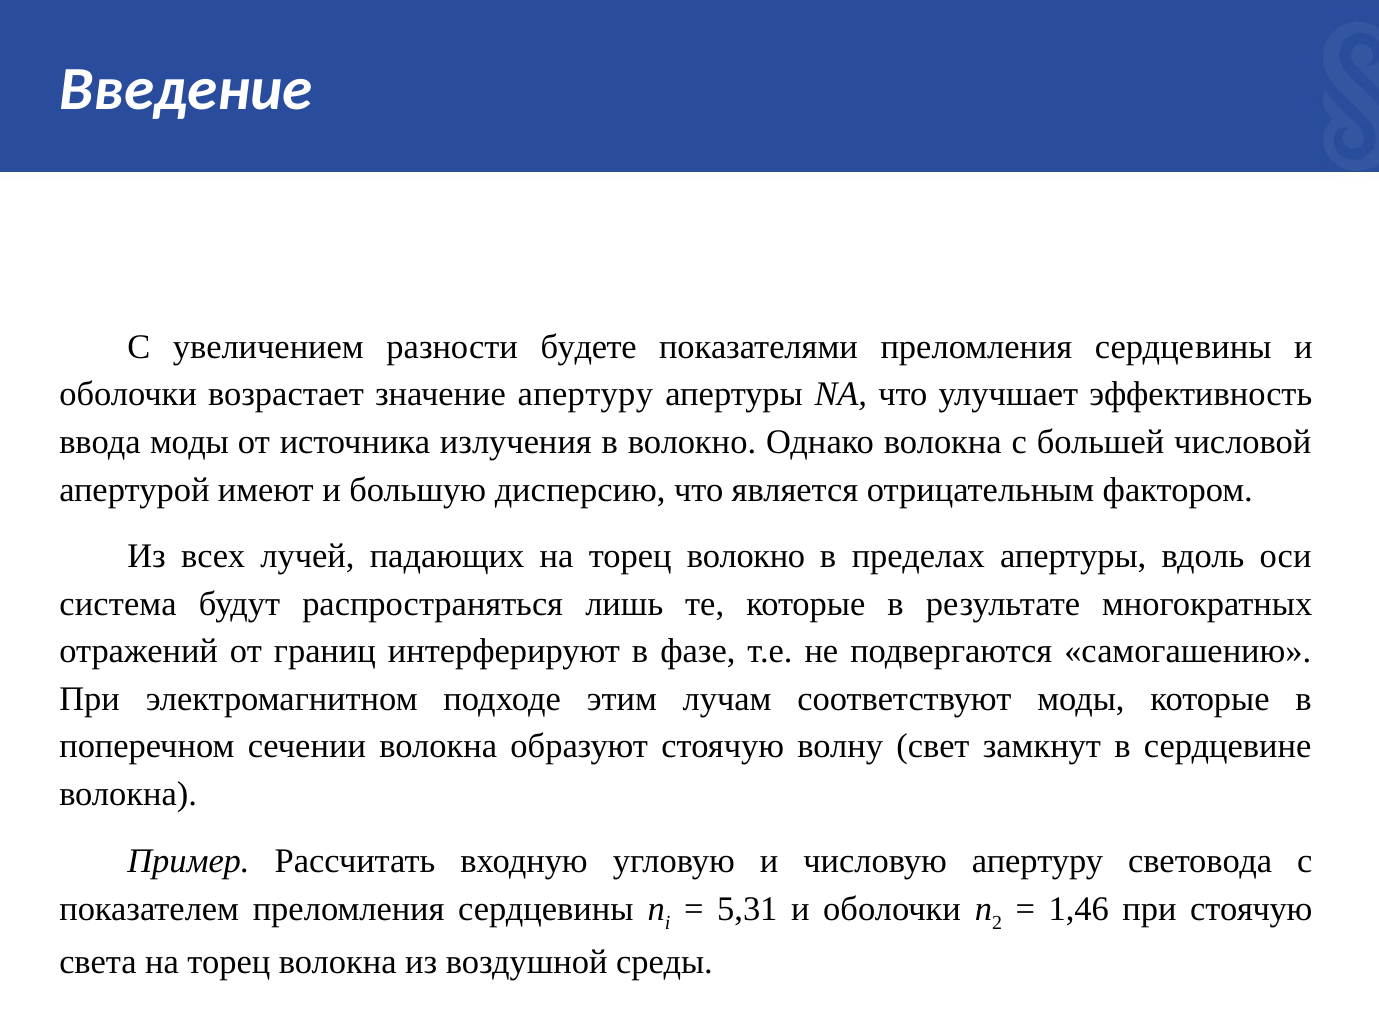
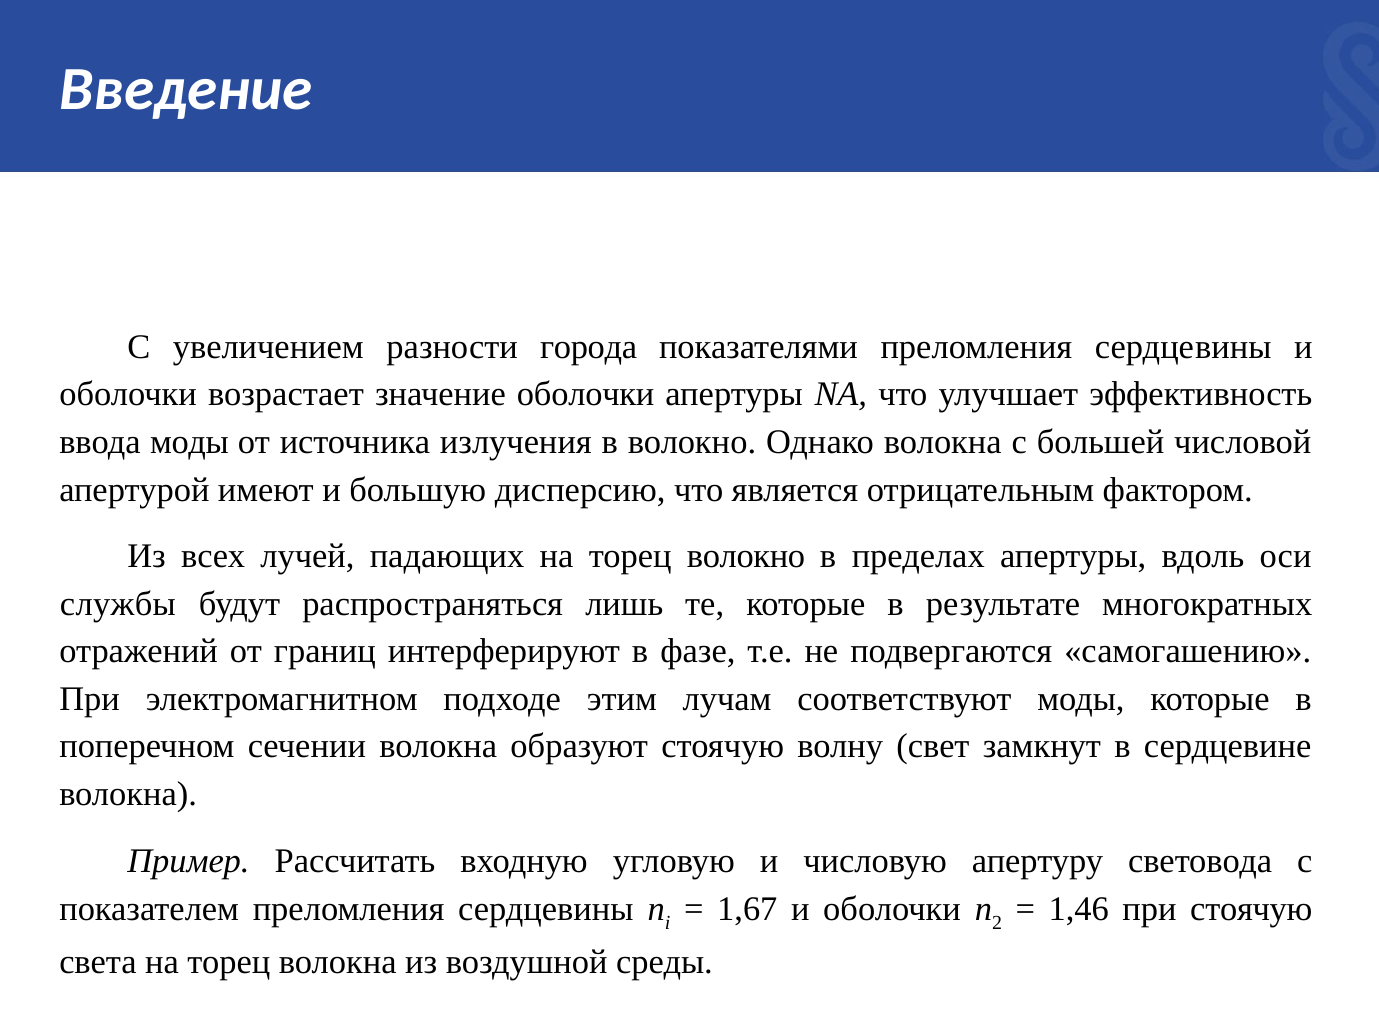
будете: будете -> города
значение апертуру: апертуру -> оболочки
система: система -> службы
5,31: 5,31 -> 1,67
